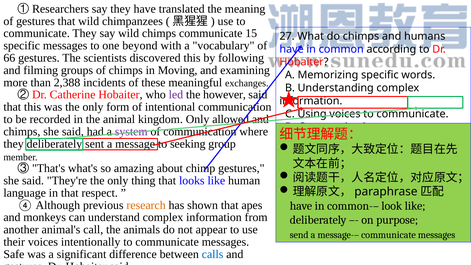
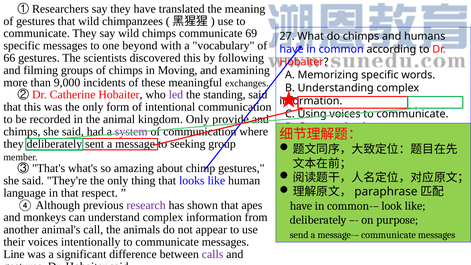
15: 15 -> 69
2,388: 2,388 -> 9,000
however: however -> standing
allowed: allowed -> provide
research colour: orange -> purple
Safe: Safe -> Line
calls colour: blue -> purple
